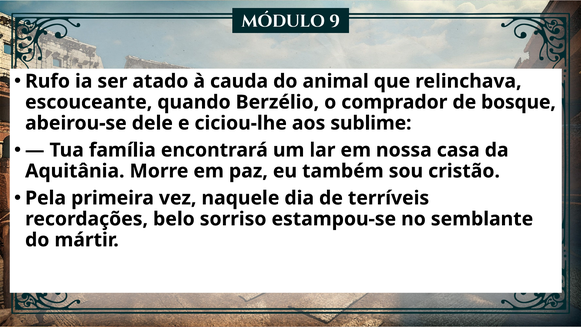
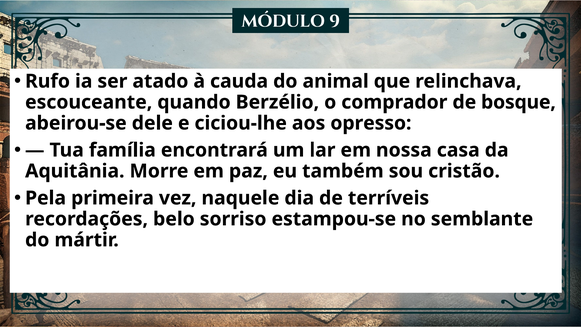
sublime: sublime -> opresso
